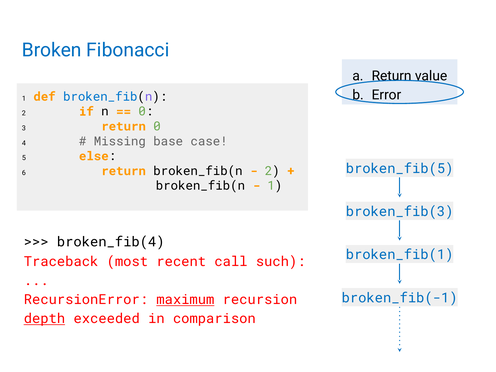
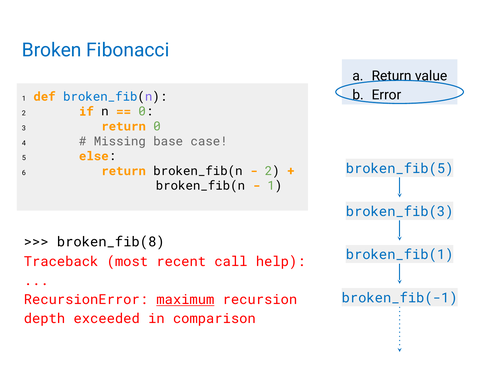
broken_fib(4: broken_fib(4 -> broken_fib(8
such: such -> help
depth underline: present -> none
